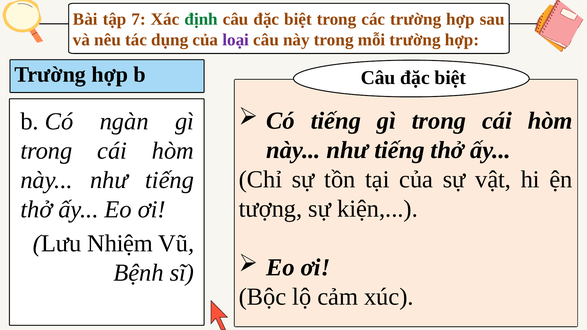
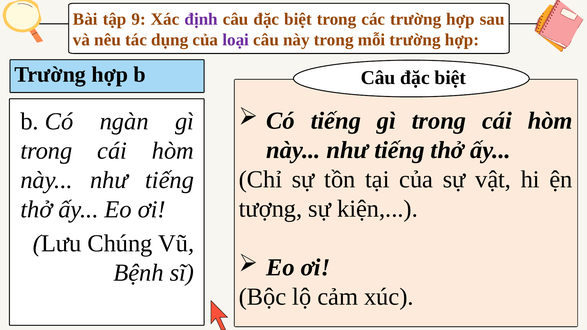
7: 7 -> 9
định colour: green -> purple
Nhiệm: Nhiệm -> Chúng
